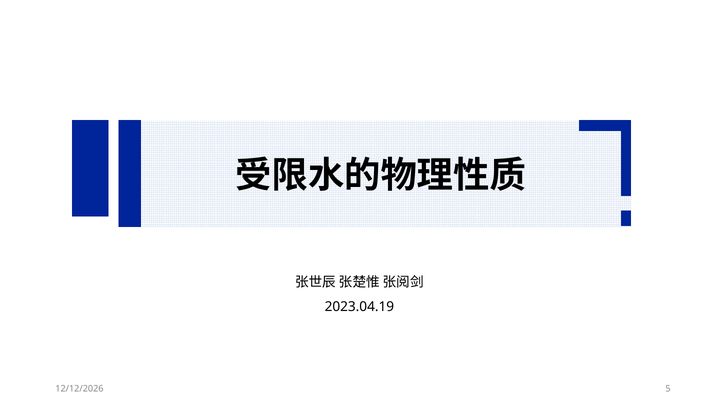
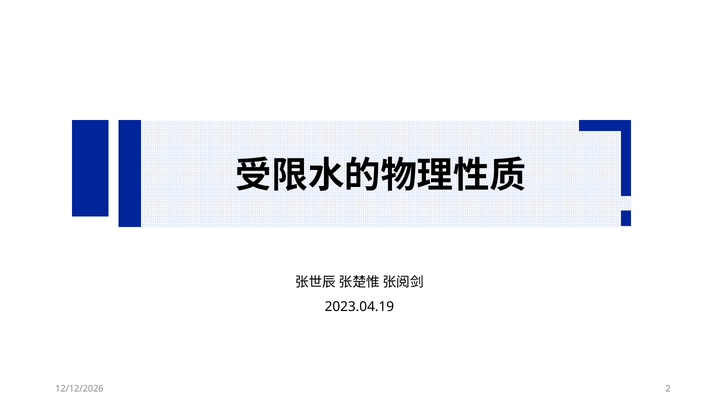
5: 5 -> 2
